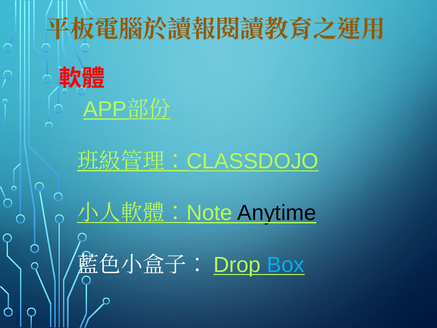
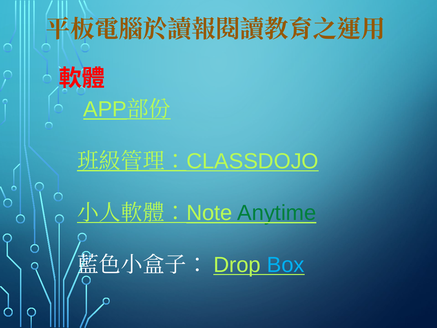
Anytime colour: black -> green
